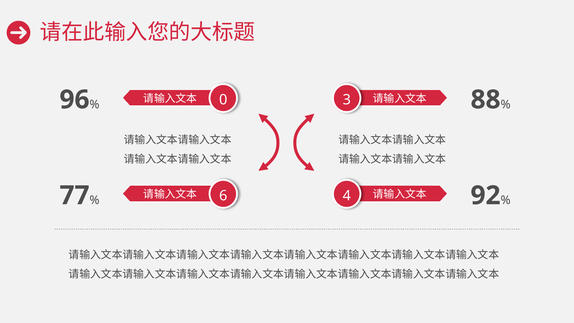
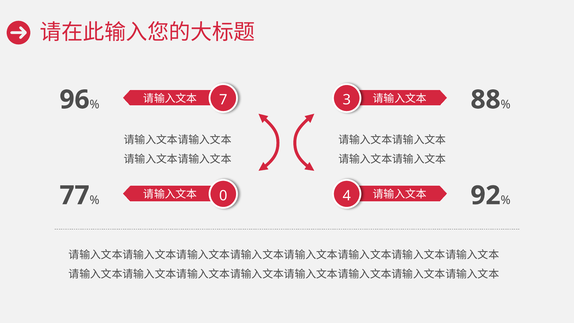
0: 0 -> 7
6: 6 -> 0
